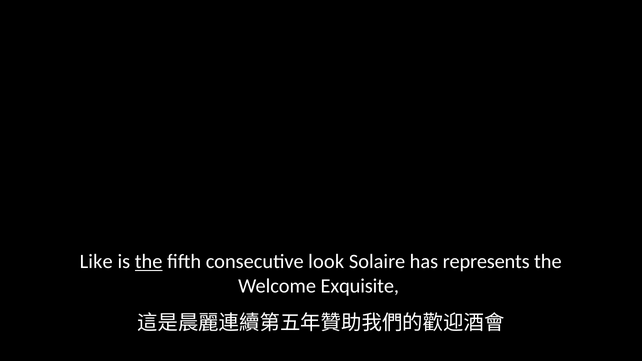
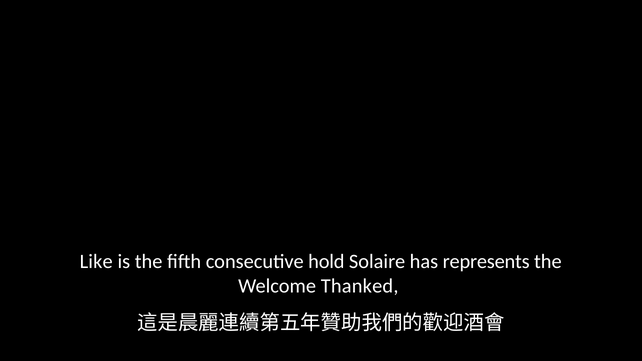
the at (149, 262) underline: present -> none
look: look -> hold
Exquisite: Exquisite -> Thanked
